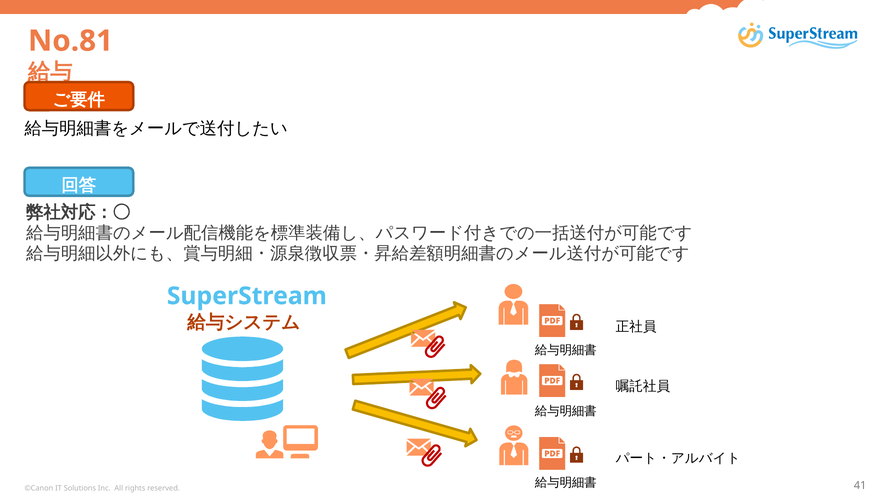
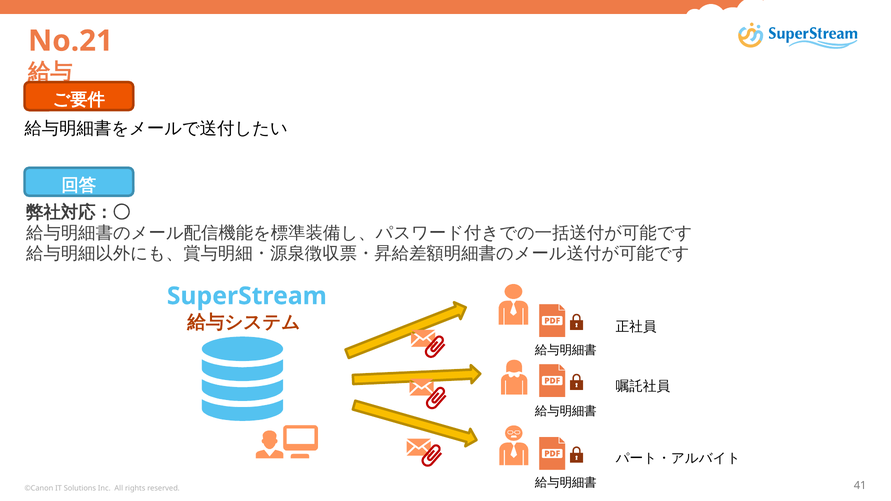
No.81: No.81 -> No.21
